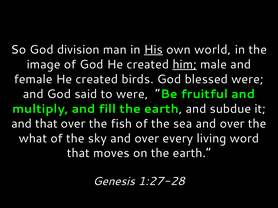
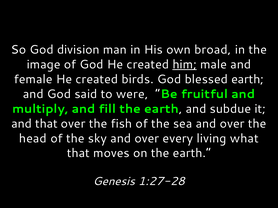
His underline: present -> none
world: world -> broad
blessed were: were -> earth
what: what -> head
word: word -> what
